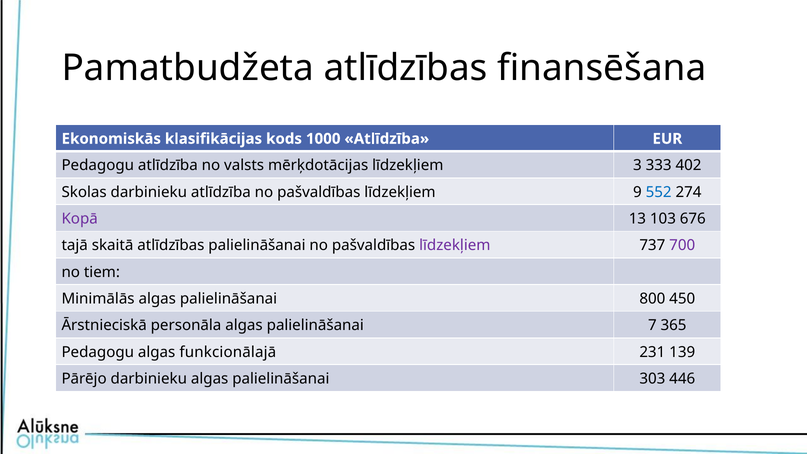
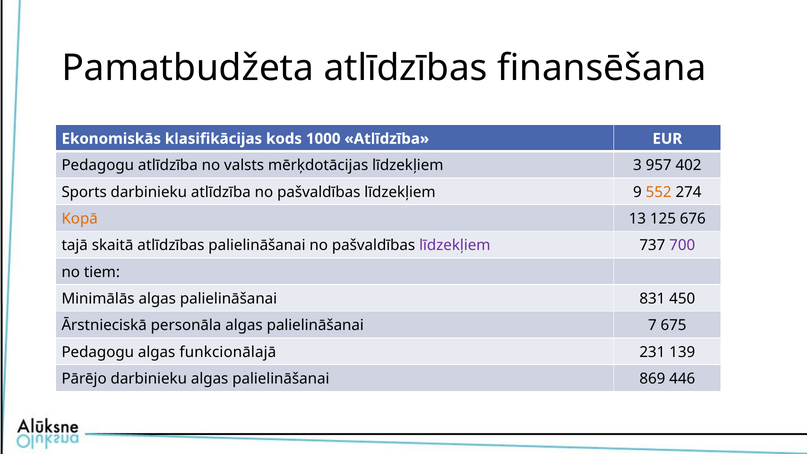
333: 333 -> 957
Skolas: Skolas -> Sports
552 colour: blue -> orange
Kopā colour: purple -> orange
103: 103 -> 125
800: 800 -> 831
365: 365 -> 675
303: 303 -> 869
